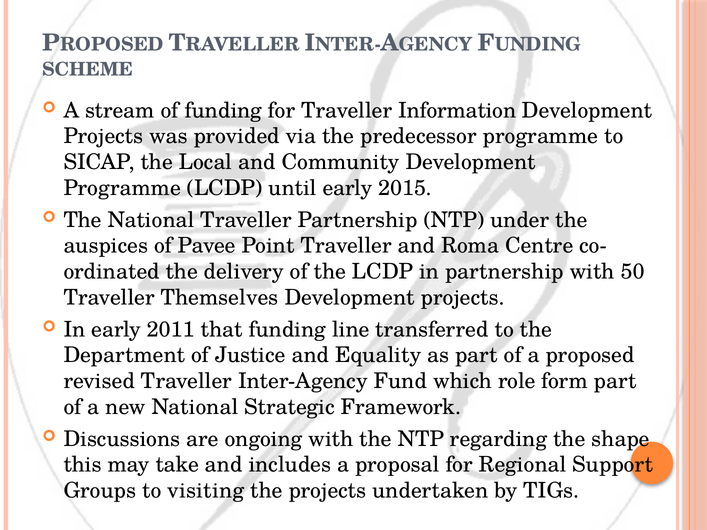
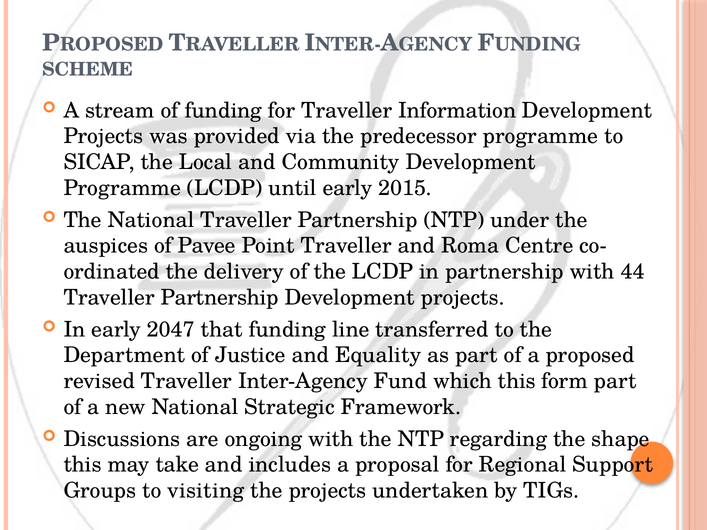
50: 50 -> 44
Themselves at (220, 298): Themselves -> Partnership
2011: 2011 -> 2047
which role: role -> this
